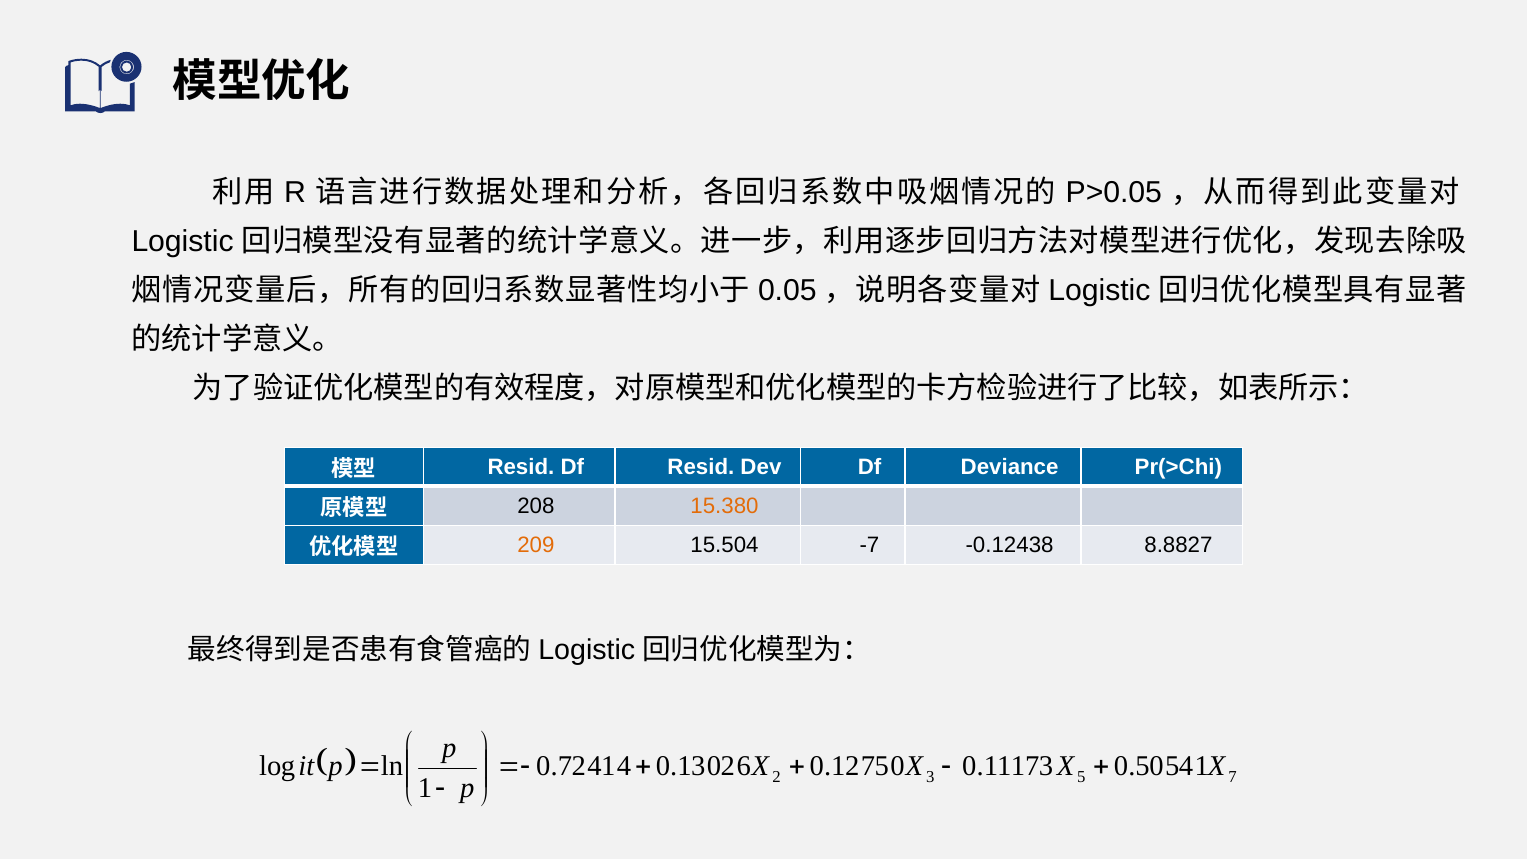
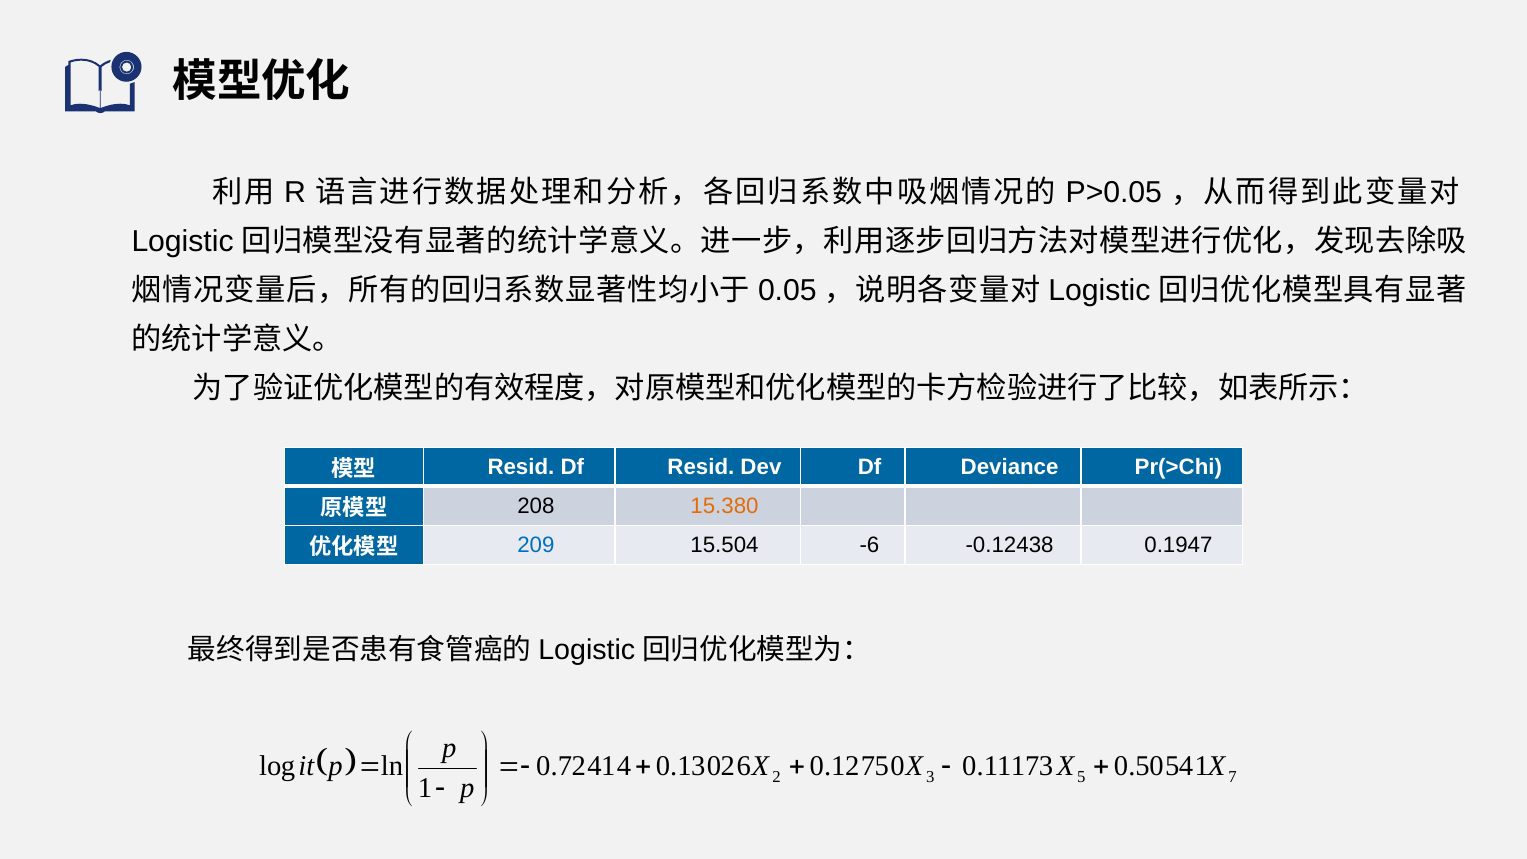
209 colour: orange -> blue
-7: -7 -> -6
8.8827: 8.8827 -> 0.1947
